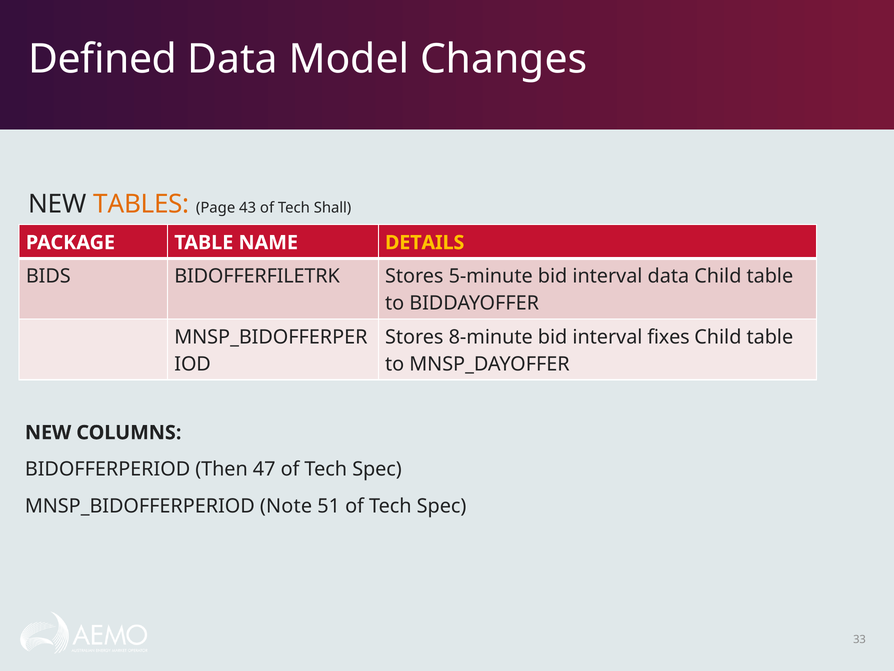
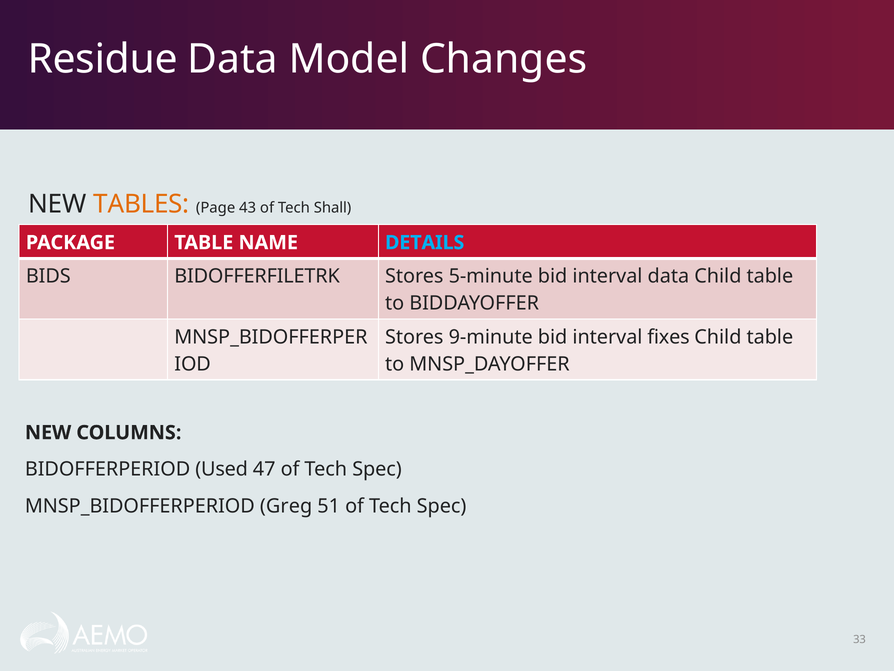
Defined: Defined -> Residue
DETAILS colour: yellow -> light blue
8-minute: 8-minute -> 9-minute
Then: Then -> Used
Note: Note -> Greg
